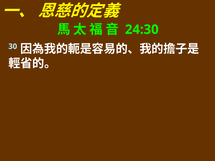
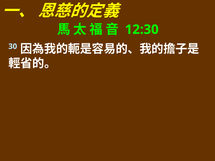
24:30: 24:30 -> 12:30
